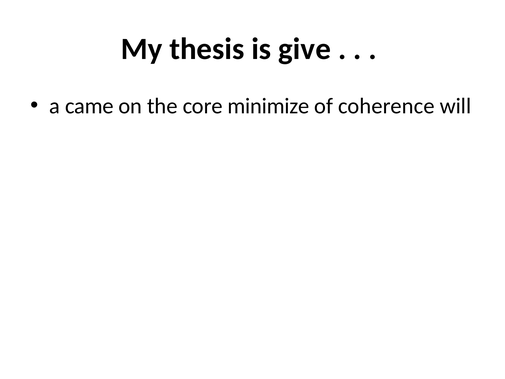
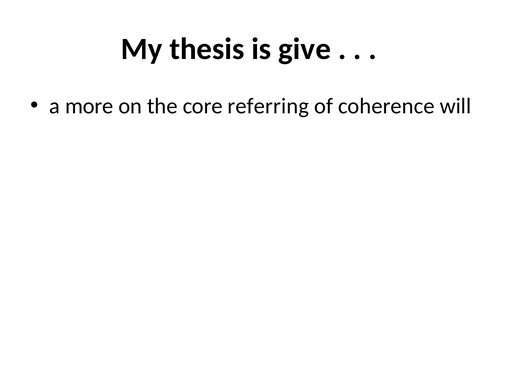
came: came -> more
minimize: minimize -> referring
